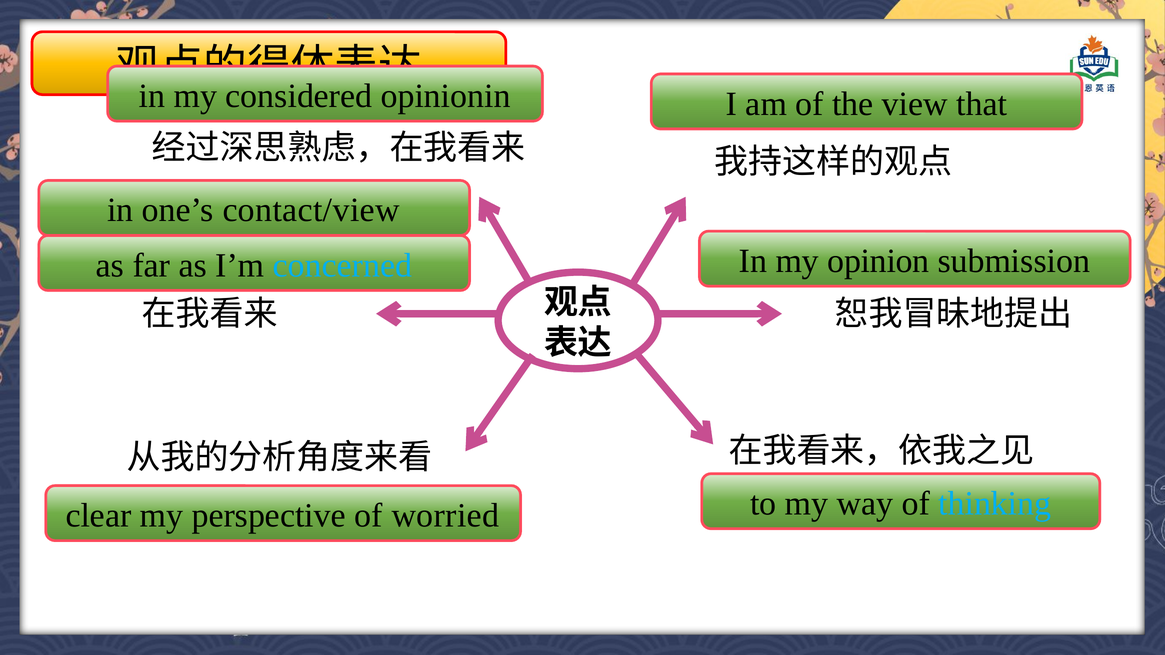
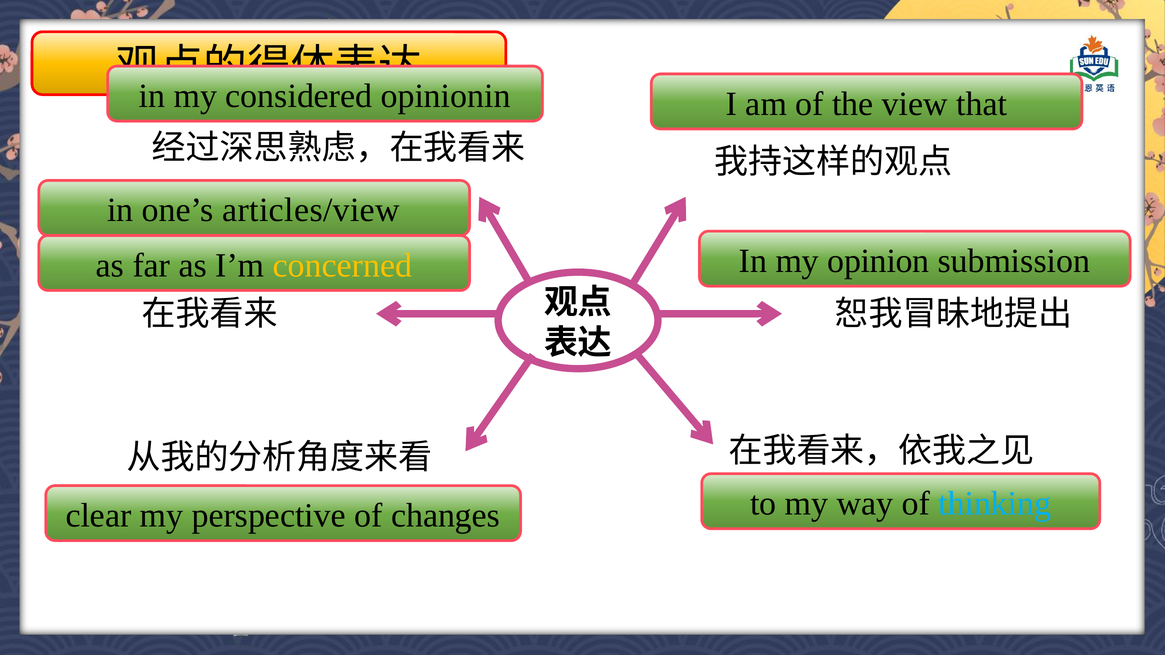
contact/view: contact/view -> articles/view
concerned colour: light blue -> yellow
worried: worried -> changes
